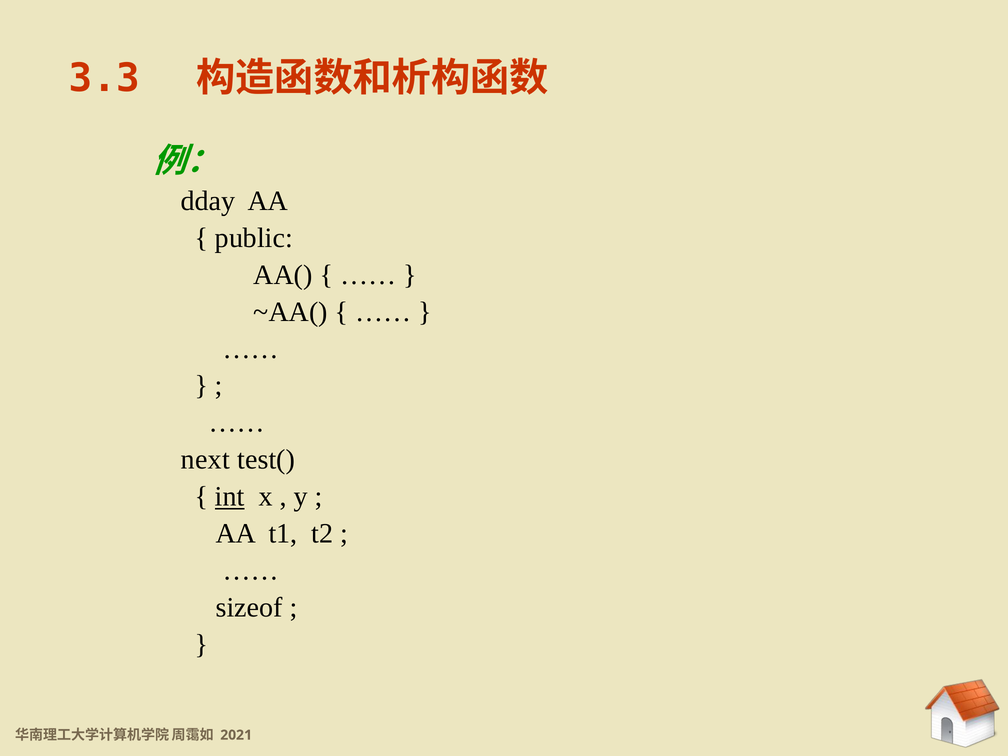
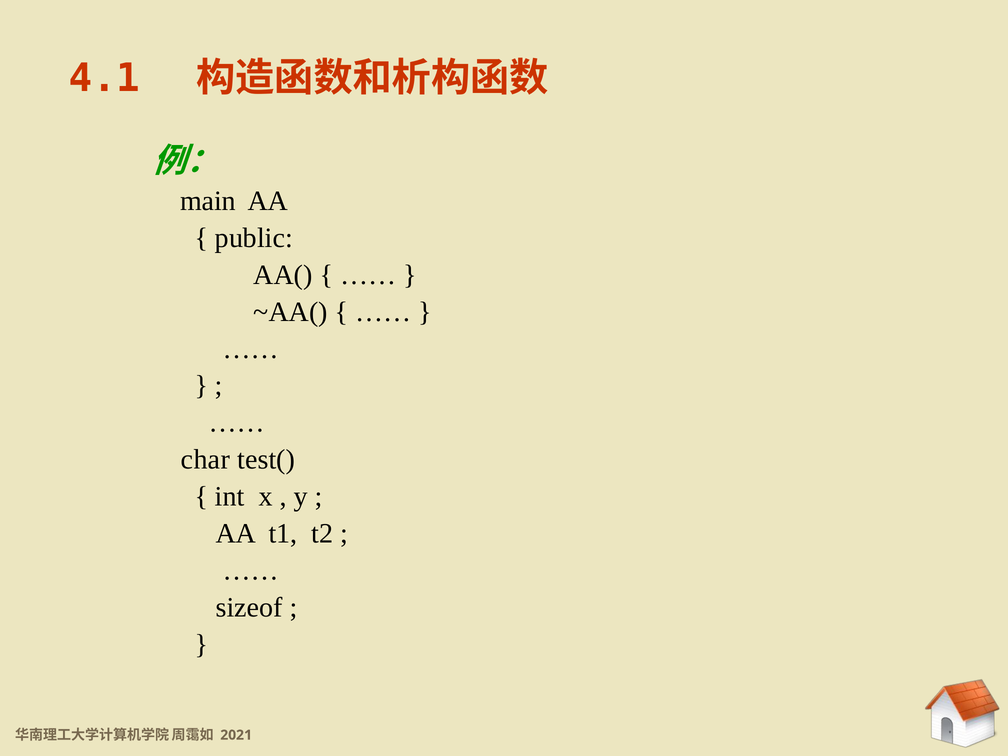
3.3: 3.3 -> 4.1
dday: dday -> main
next: next -> char
int underline: present -> none
